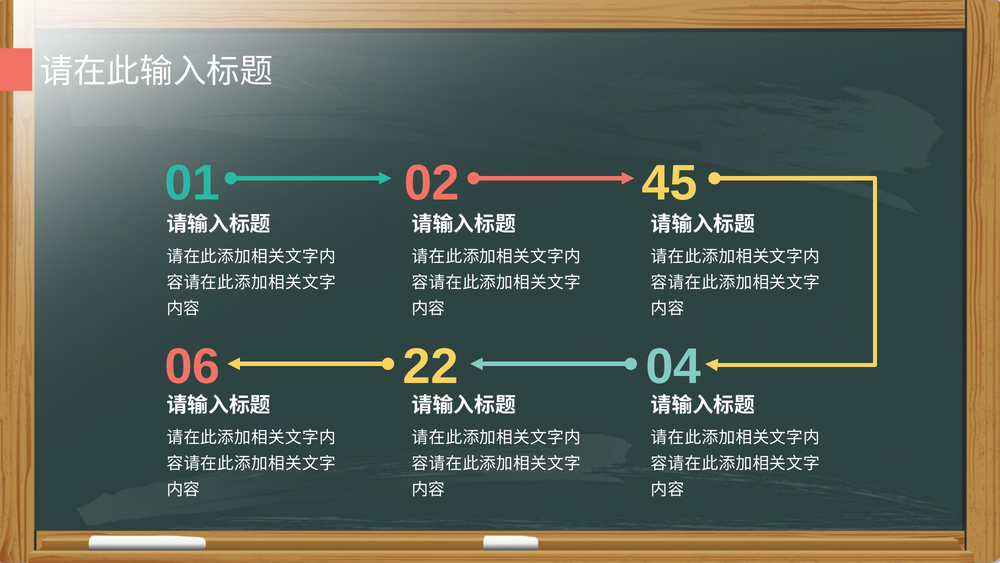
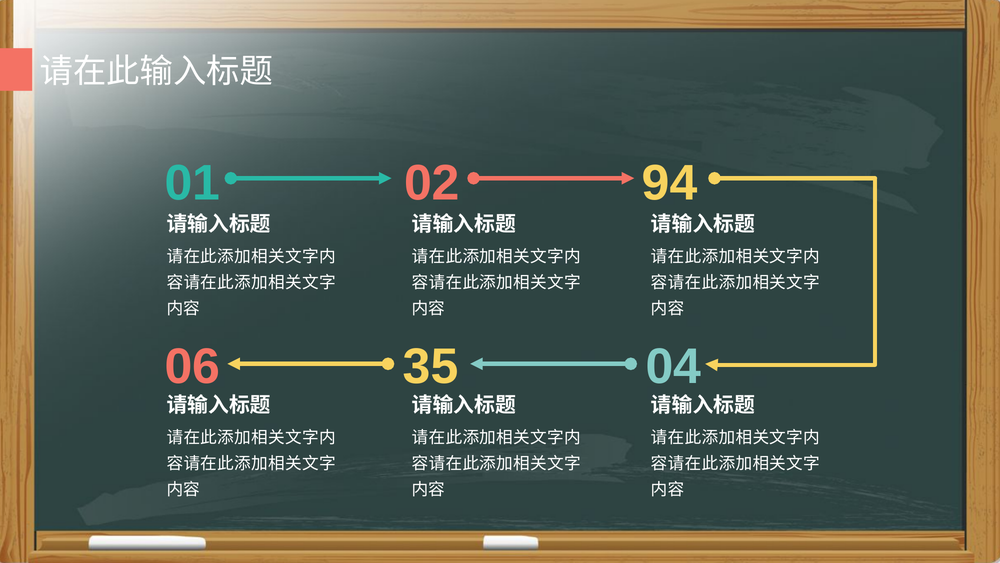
45: 45 -> 94
22: 22 -> 35
